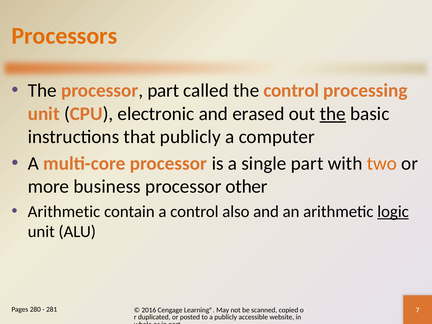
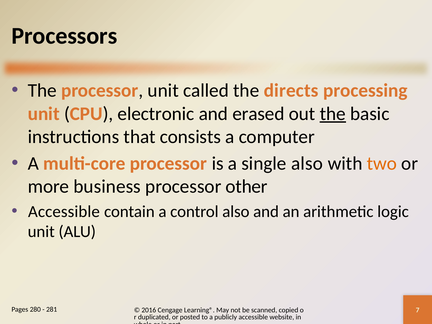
Processors colour: orange -> black
processor part: part -> unit
the control: control -> directs
that publicly: publicly -> consists
single part: part -> also
Arithmetic at (64, 211): Arithmetic -> Accessible
logic underline: present -> none
